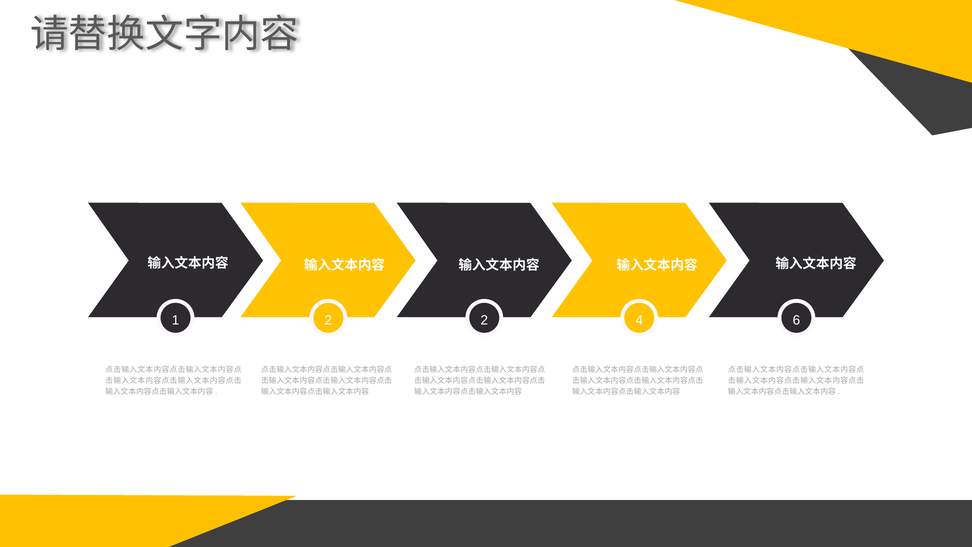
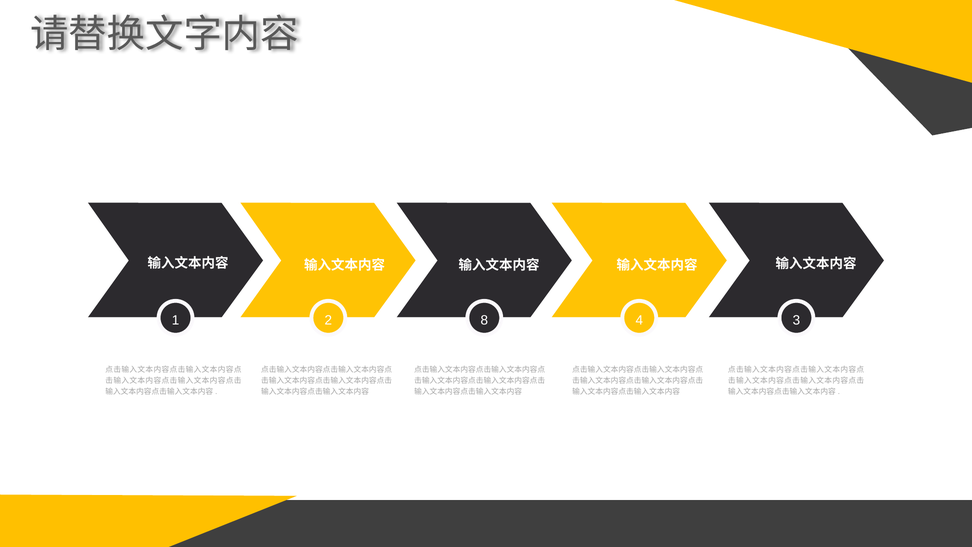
2 2: 2 -> 8
6: 6 -> 3
